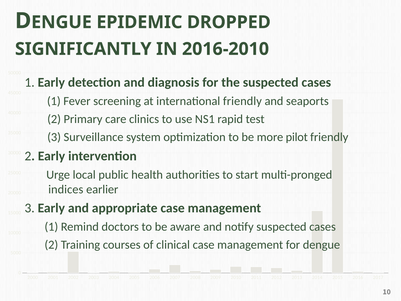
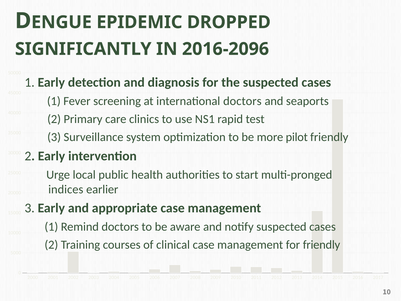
2016-2010: 2016-2010 -> 2016-2096
international friendly: friendly -> doctors
for dengue: dengue -> friendly
